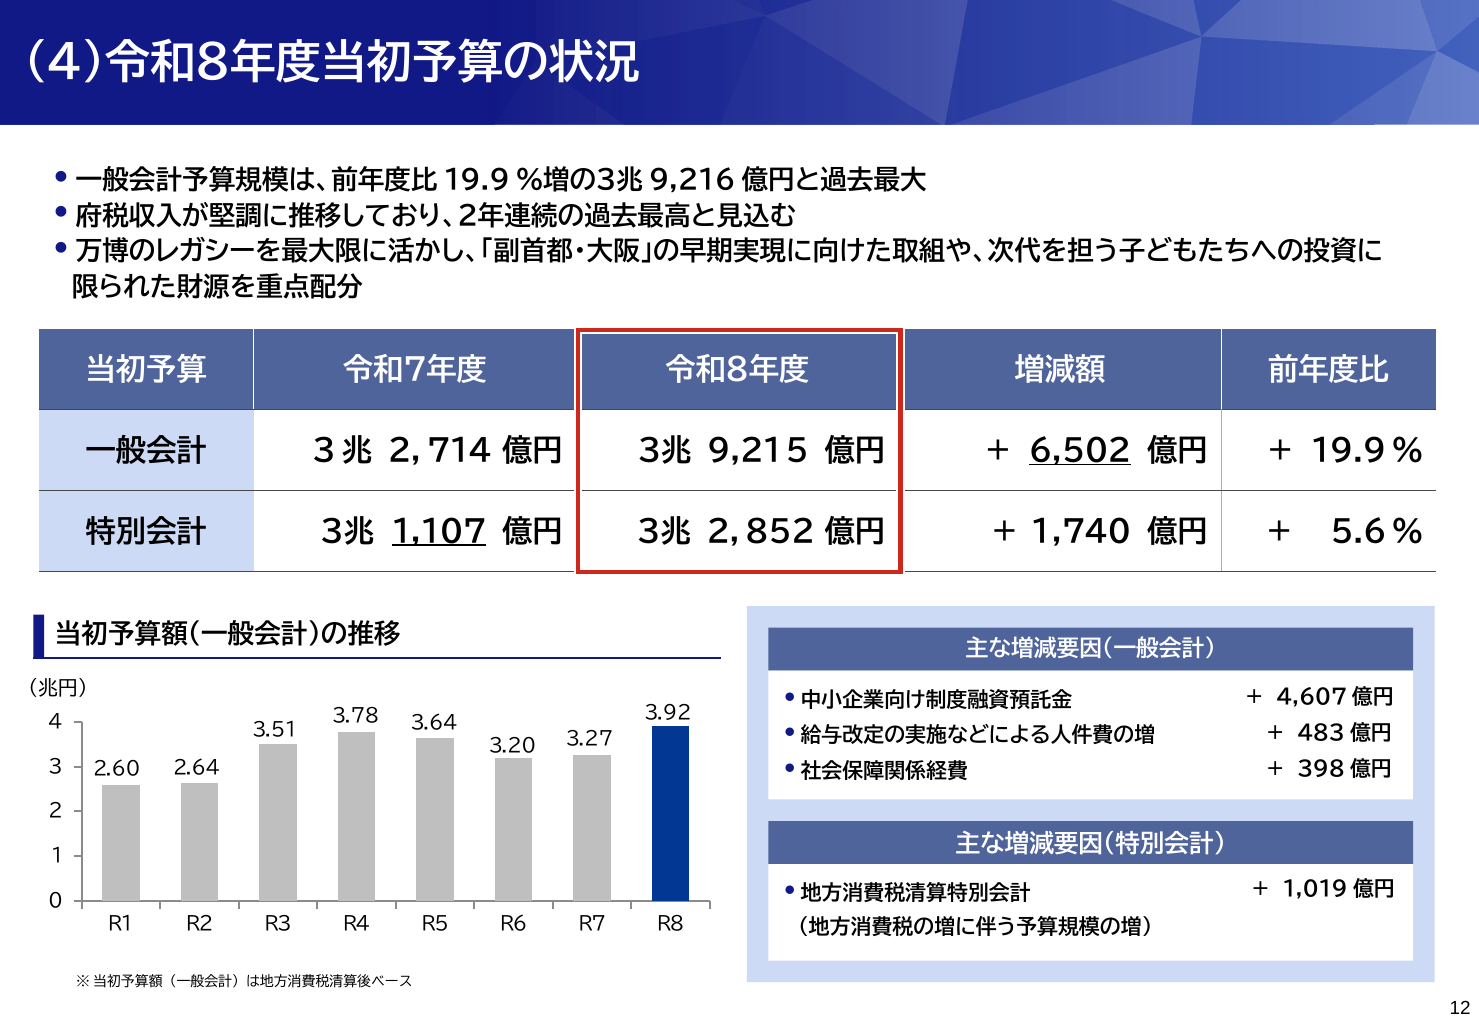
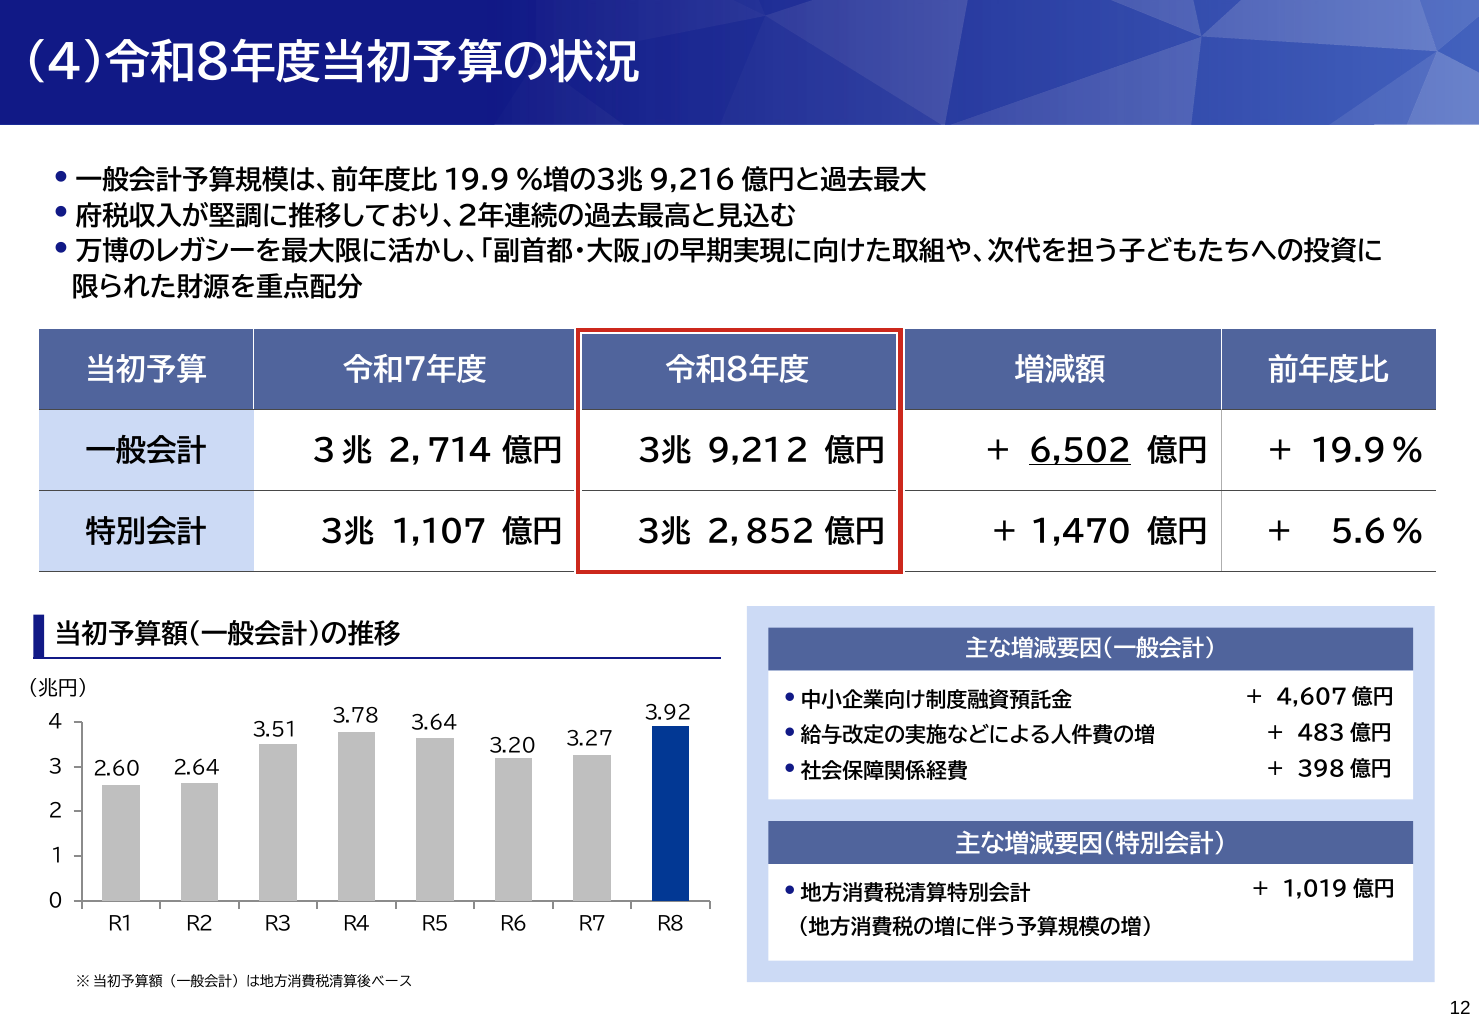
9,21 5: 5 -> 2
1,107 underline: present -> none
,740: ,740 -> ,470
